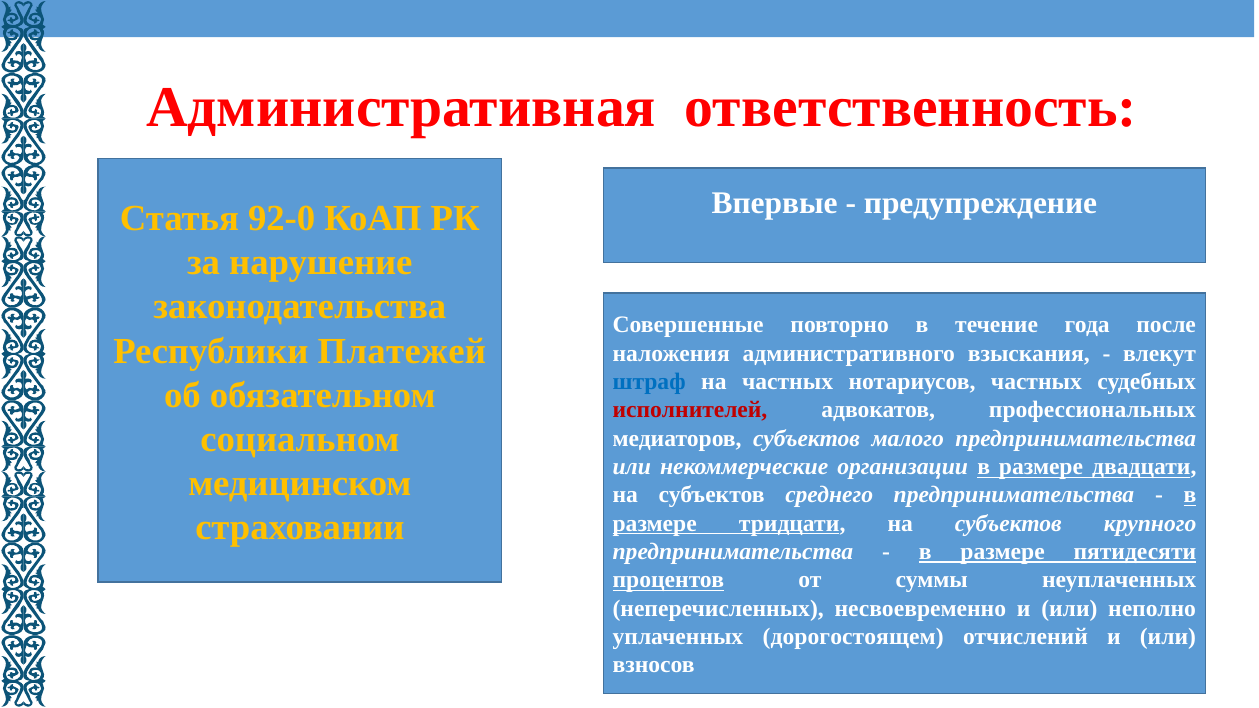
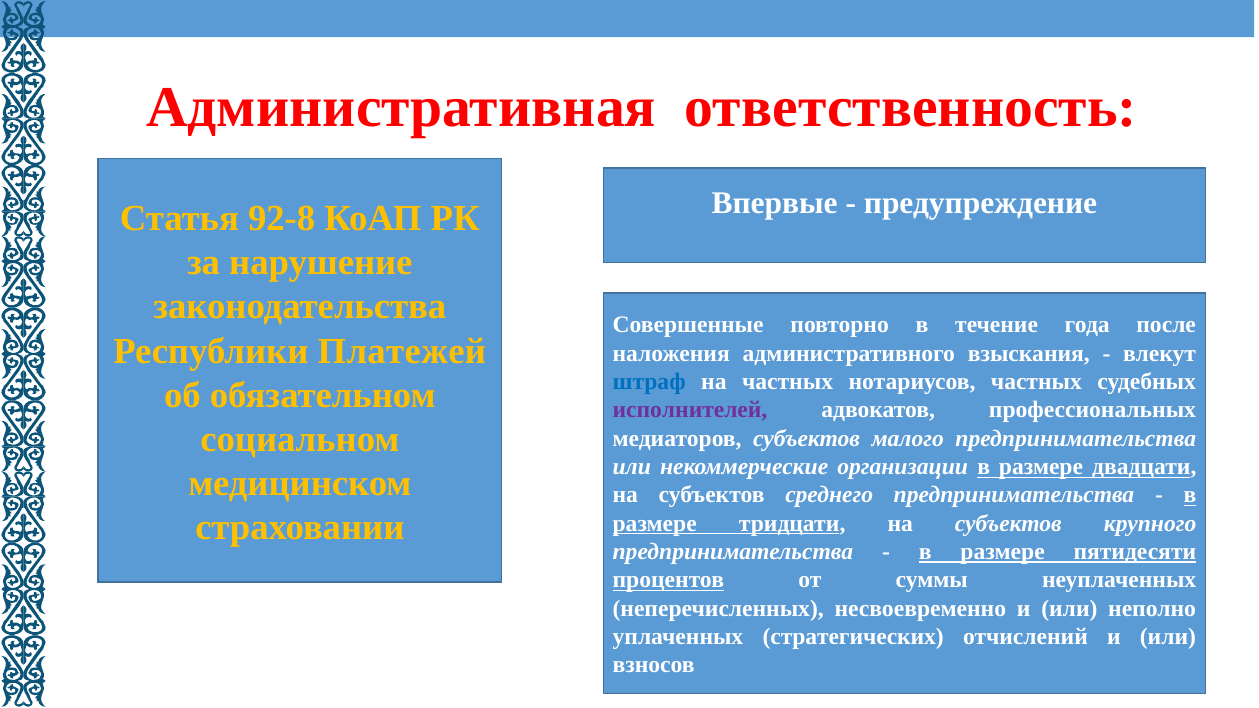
92-0: 92-0 -> 92-8
исполнителей colour: red -> purple
дорогостоящем: дорогостоящем -> стратегических
